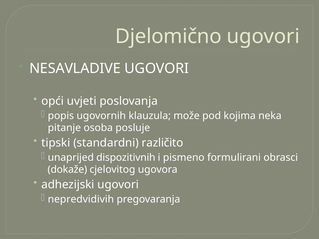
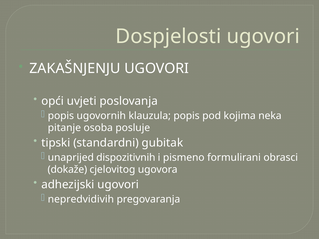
Djelomično: Djelomično -> Dospjelosti
NESAVLADIVE: NESAVLADIVE -> ZAKAŠNJENJU
klauzula može: može -> popis
različito: različito -> gubitak
